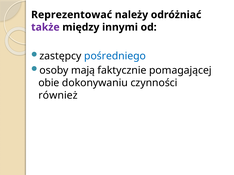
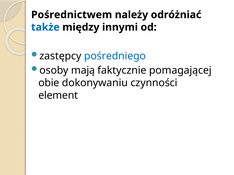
Reprezentować: Reprezentować -> Pośrednictwem
także colour: purple -> blue
również: również -> element
